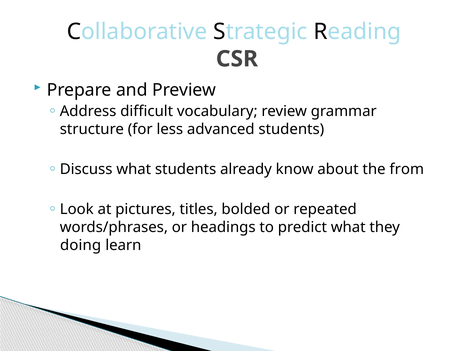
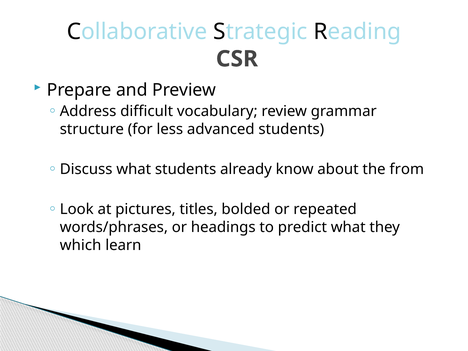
doing: doing -> which
